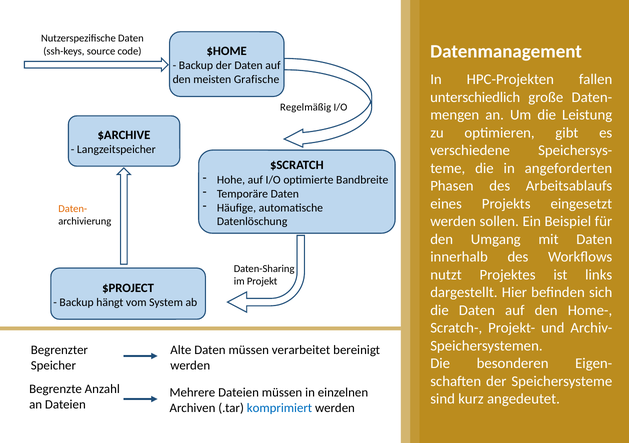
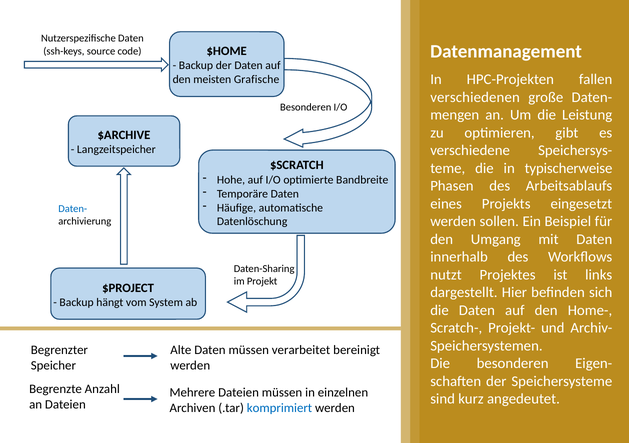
unterschiedlich: unterschiedlich -> verschiedenen
Regelmäßig at (306, 107): Regelmäßig -> Besonderen
angeforderten: angeforderten -> typischerweise
Daten- at (73, 209) colour: orange -> blue
